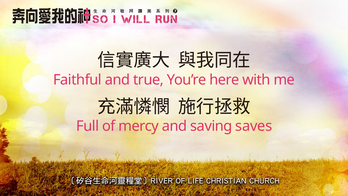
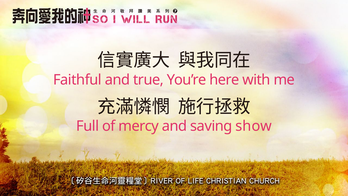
saves: saves -> show
